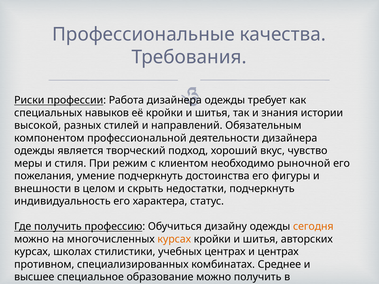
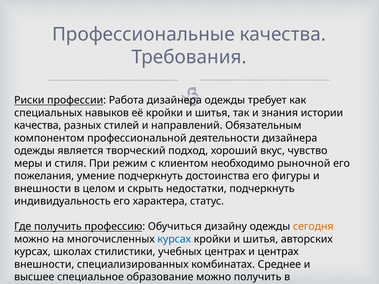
высокой at (38, 126): высокой -> качества
курсах at (174, 239) colour: orange -> blue
противном at (44, 265): противном -> внешности
